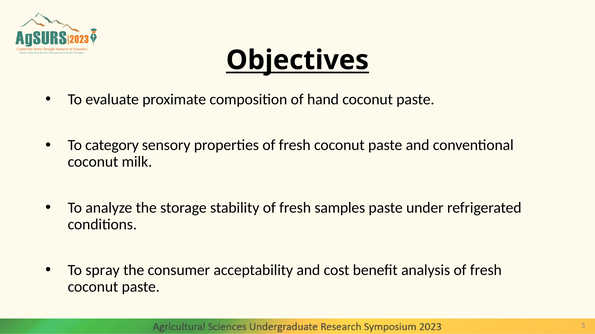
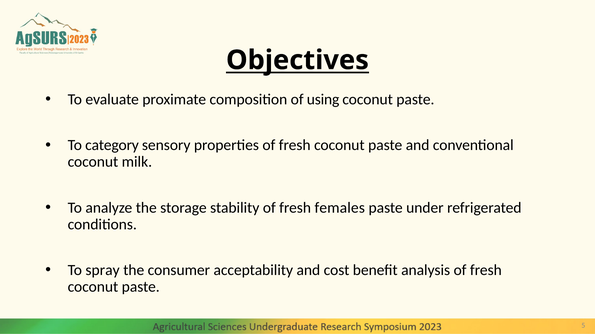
hand: hand -> using
samples: samples -> females
